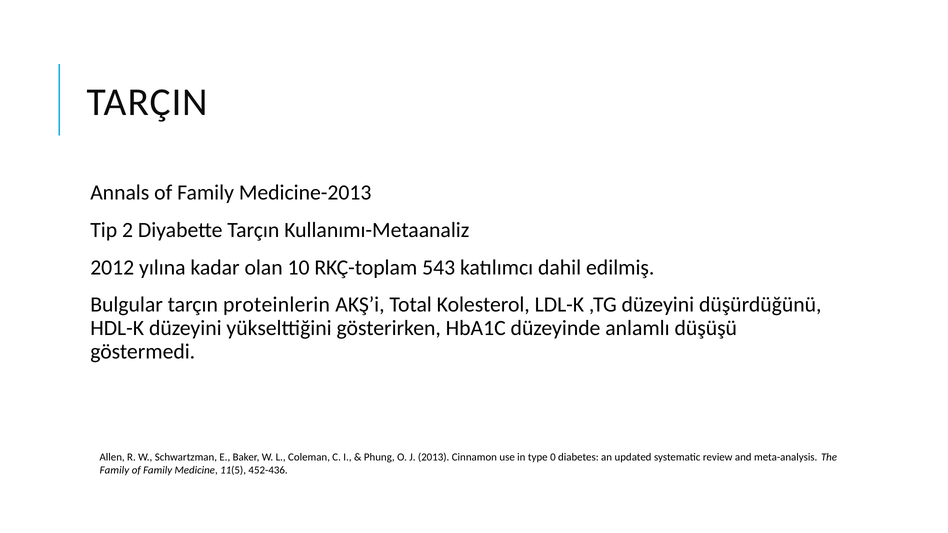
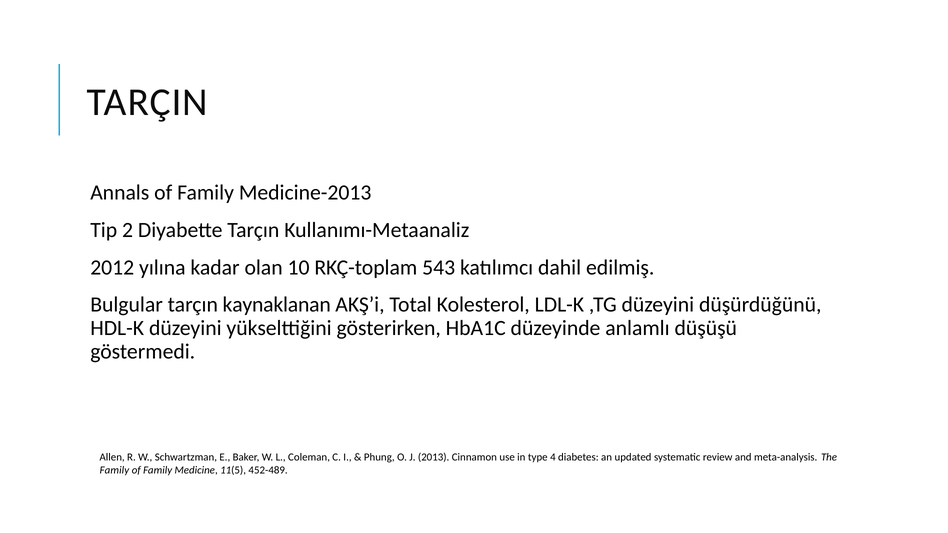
proteinlerin: proteinlerin -> kaynaklanan
0: 0 -> 4
452-436: 452-436 -> 452-489
